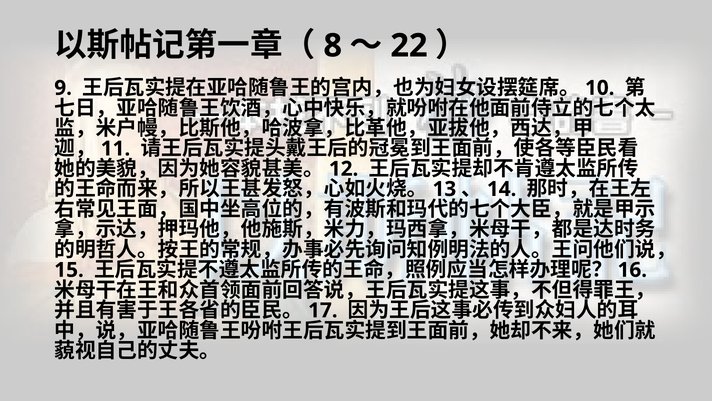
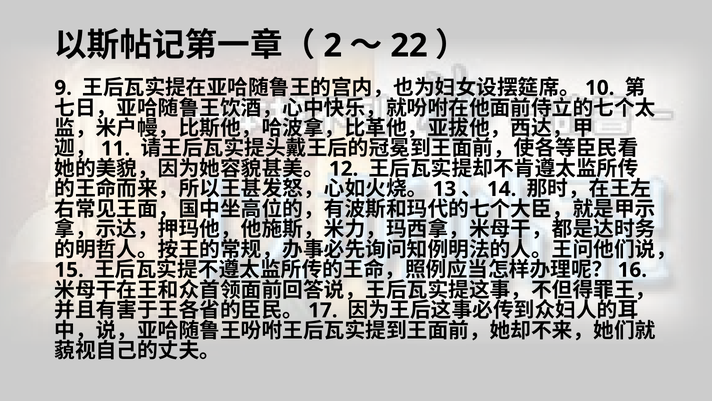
8: 8 -> 2
